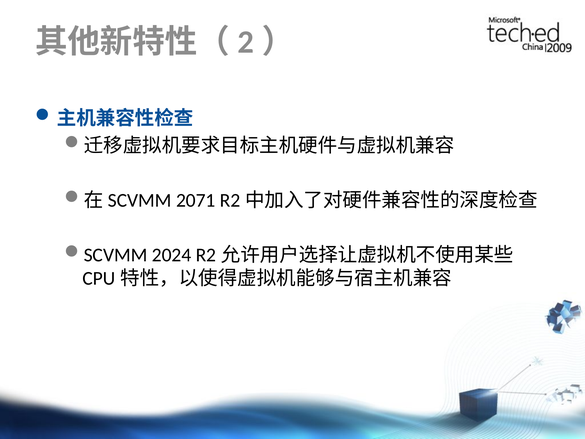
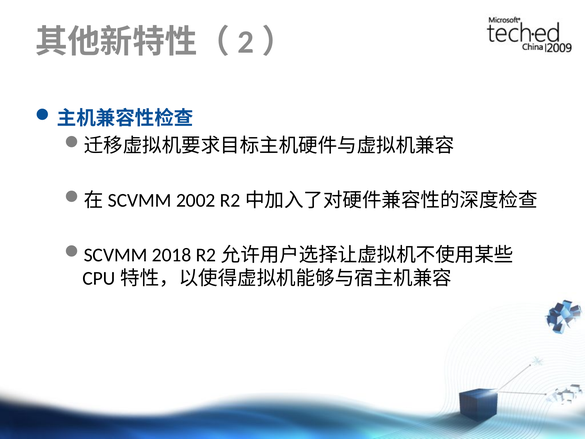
2071: 2071 -> 2002
2024: 2024 -> 2018
